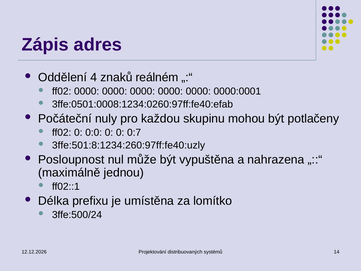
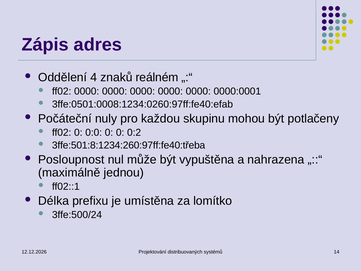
0:7: 0:7 -> 0:2
3ffe:501:8:1234:260:97ff:fe40:uzly: 3ffe:501:8:1234:260:97ff:fe40:uzly -> 3ffe:501:8:1234:260:97ff:fe40:třeba
